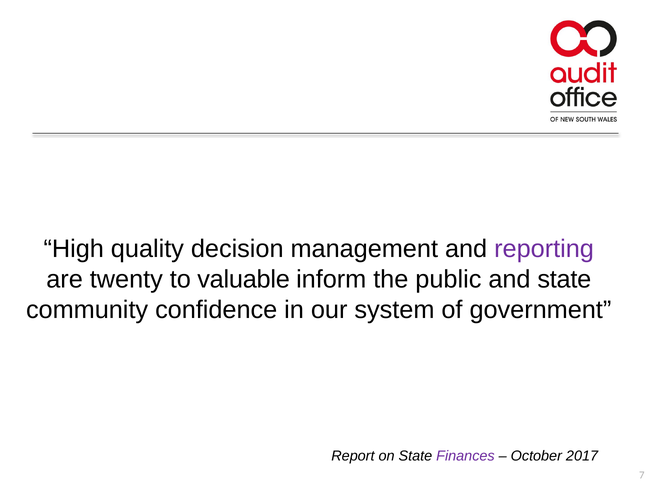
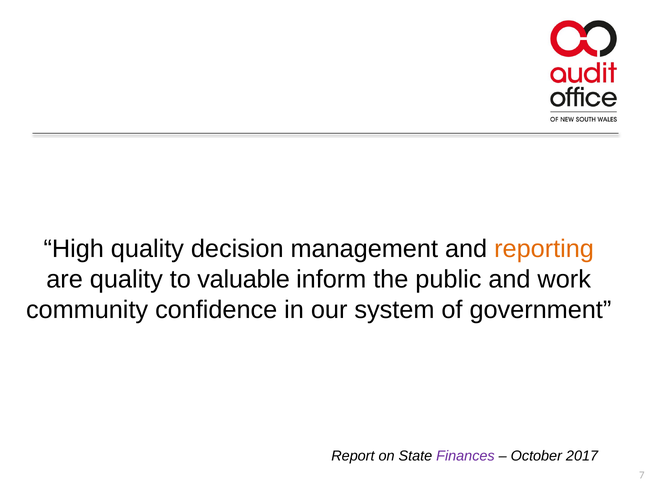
reporting colour: purple -> orange
are twenty: twenty -> quality
and state: state -> work
